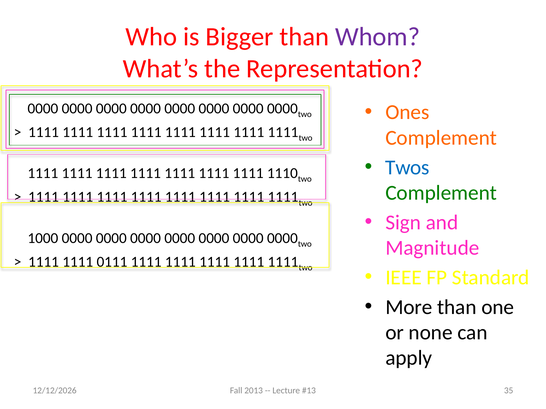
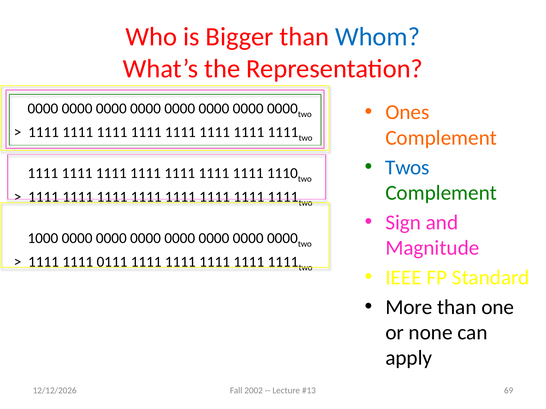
Whom colour: purple -> blue
2013: 2013 -> 2002
35: 35 -> 69
